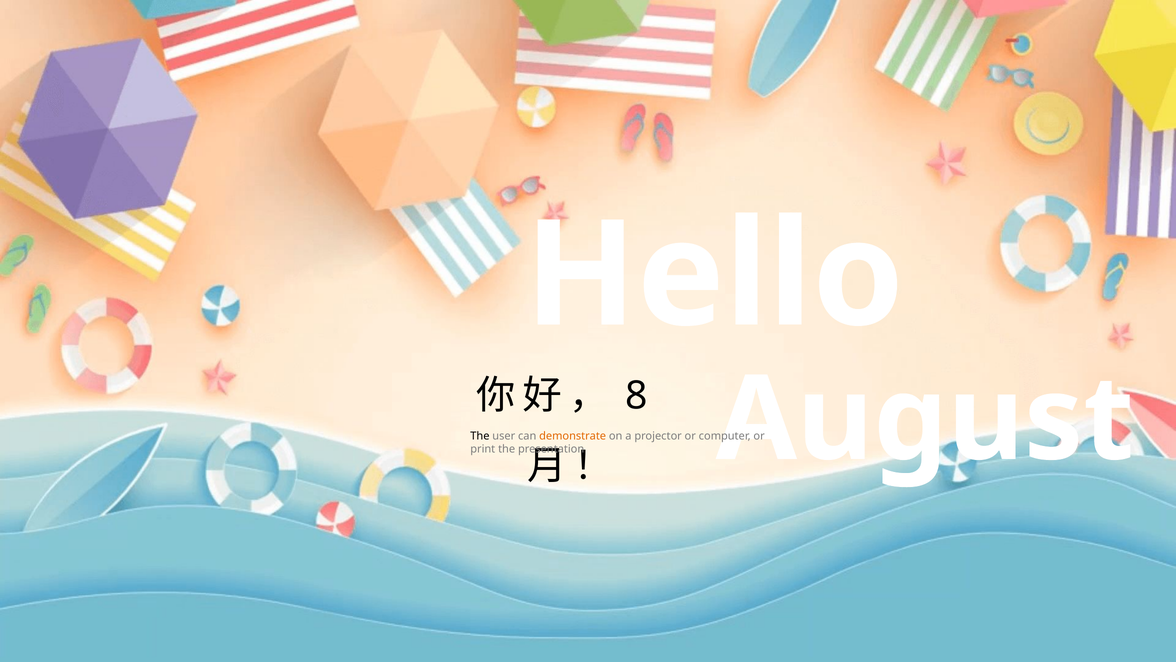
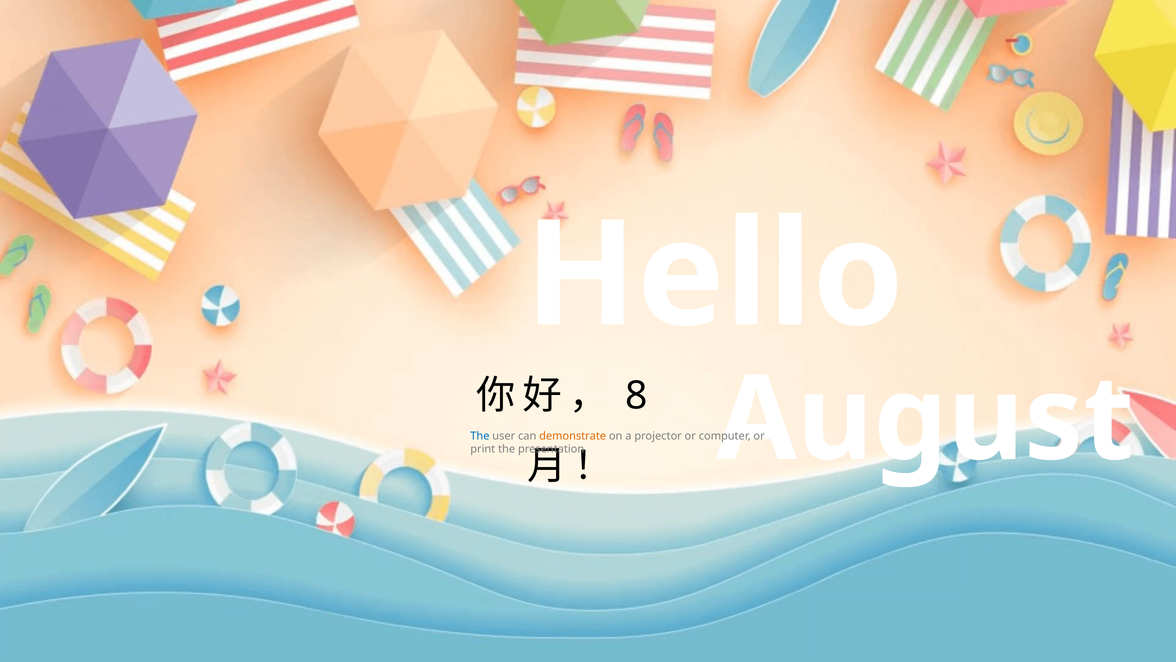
The at (480, 436) colour: black -> blue
